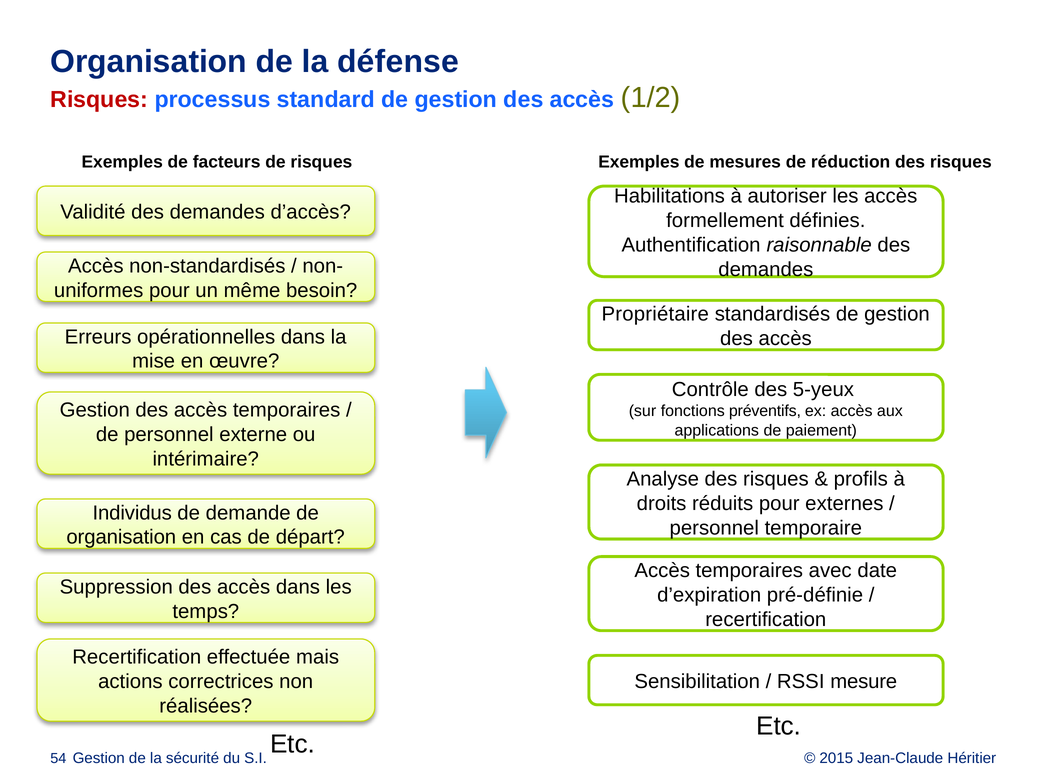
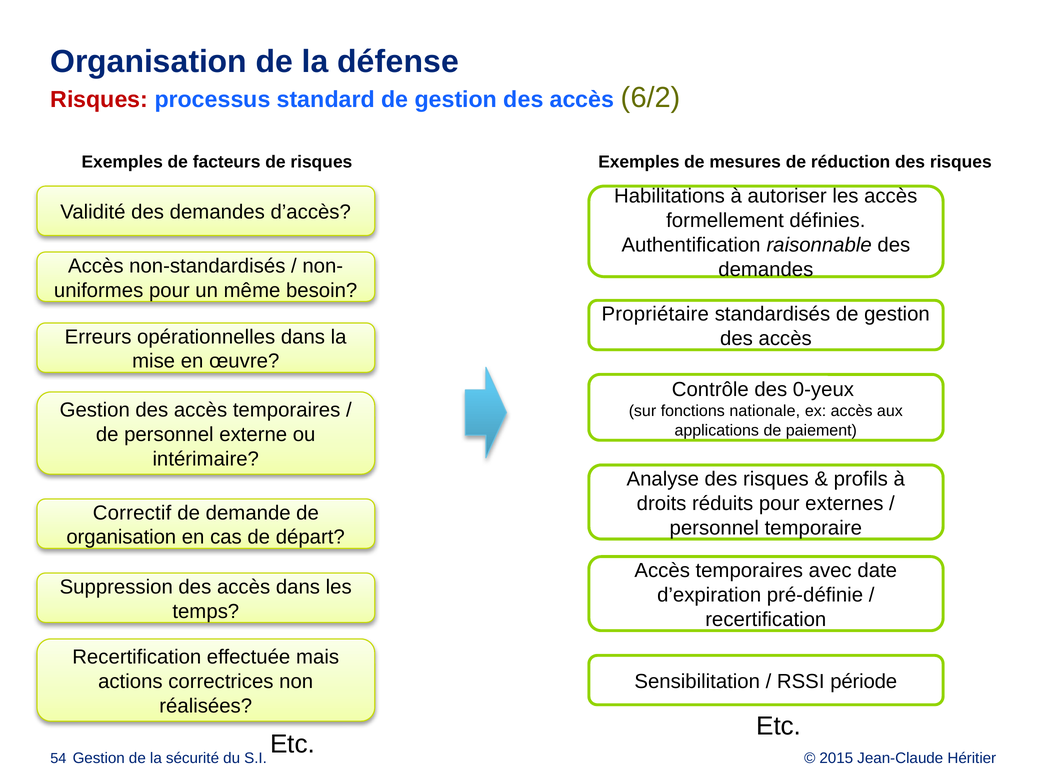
1/2: 1/2 -> 6/2
5-yeux: 5-yeux -> 0-yeux
préventifs: préventifs -> nationale
Individus: Individus -> Correctif
mesure: mesure -> période
